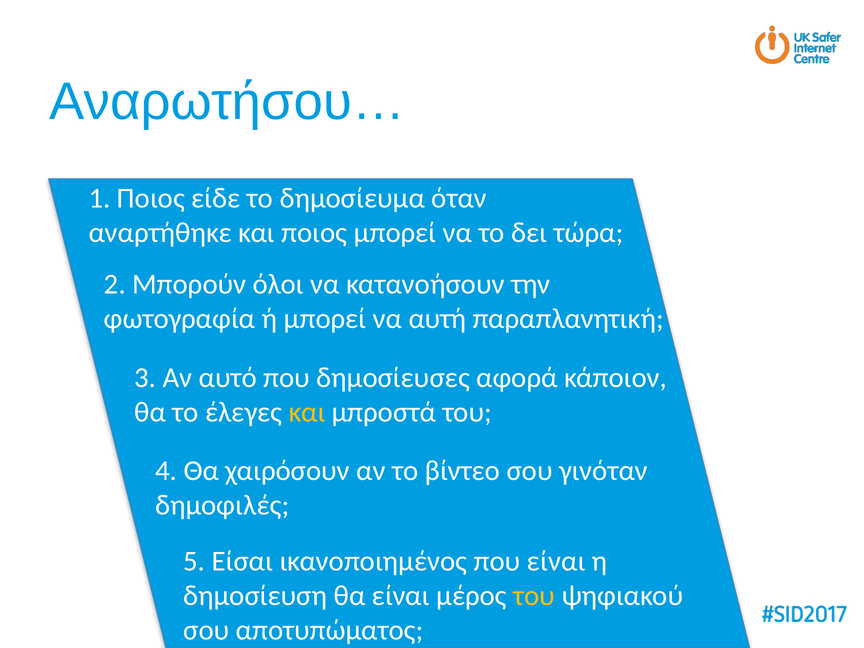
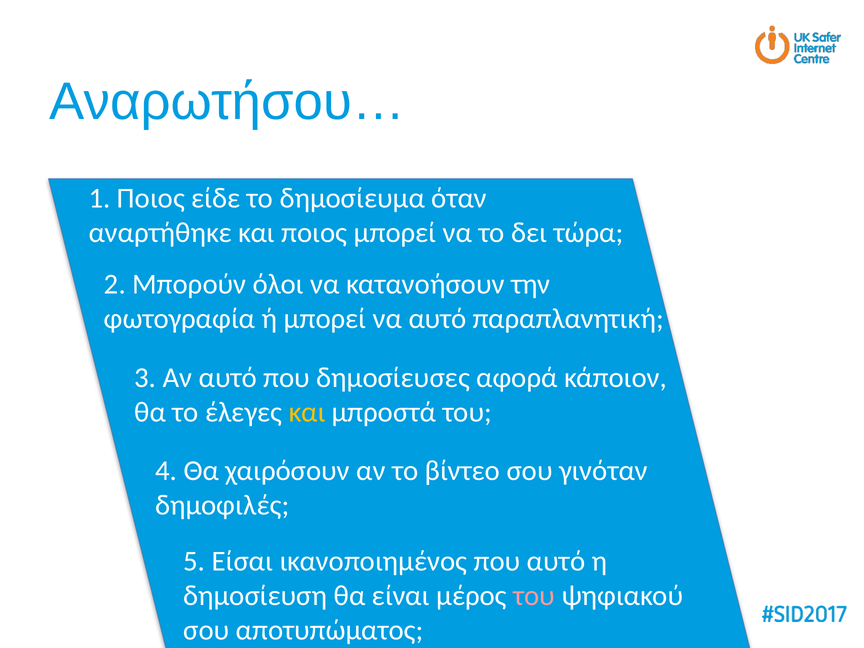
να αυτή: αυτή -> αυτό
που είναι: είναι -> αυτό
του at (534, 596) colour: yellow -> pink
